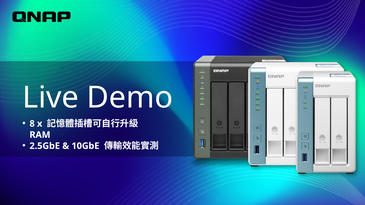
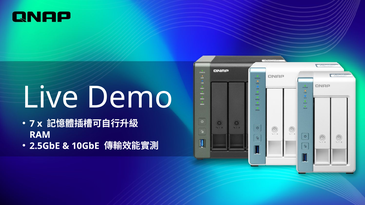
8: 8 -> 7
